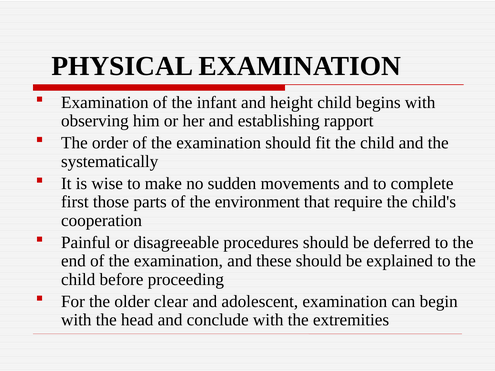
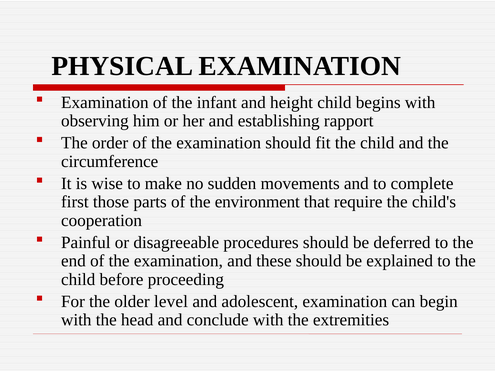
systematically: systematically -> circumference
clear: clear -> level
